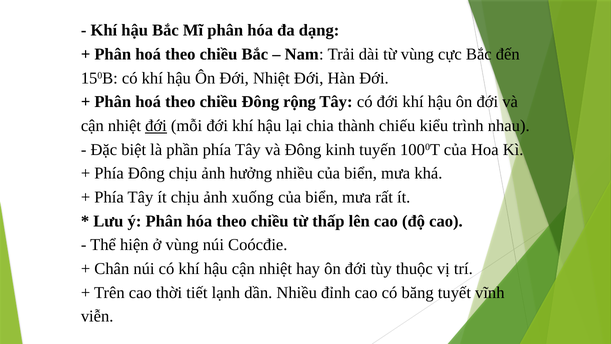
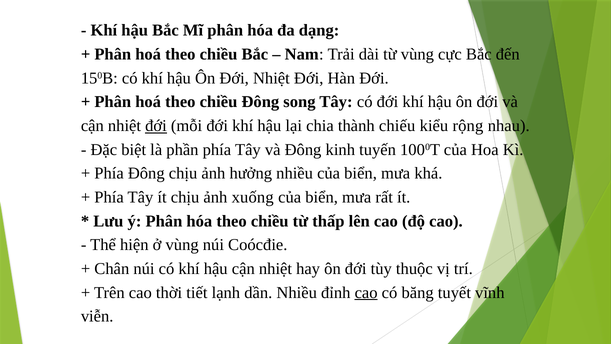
rộng: rộng -> song
trình: trình -> rộng
cao at (366, 292) underline: none -> present
